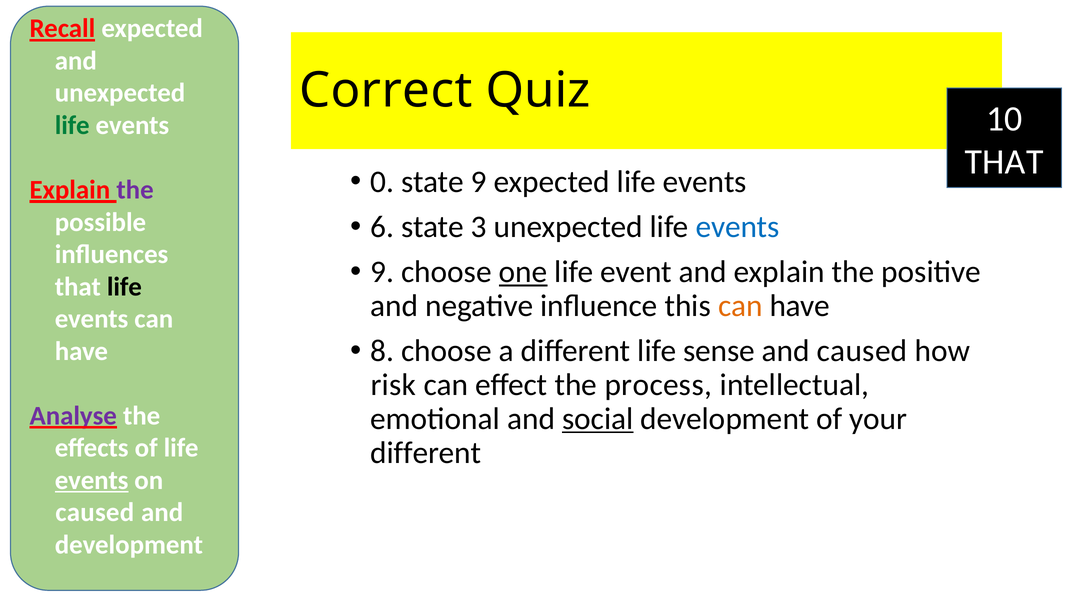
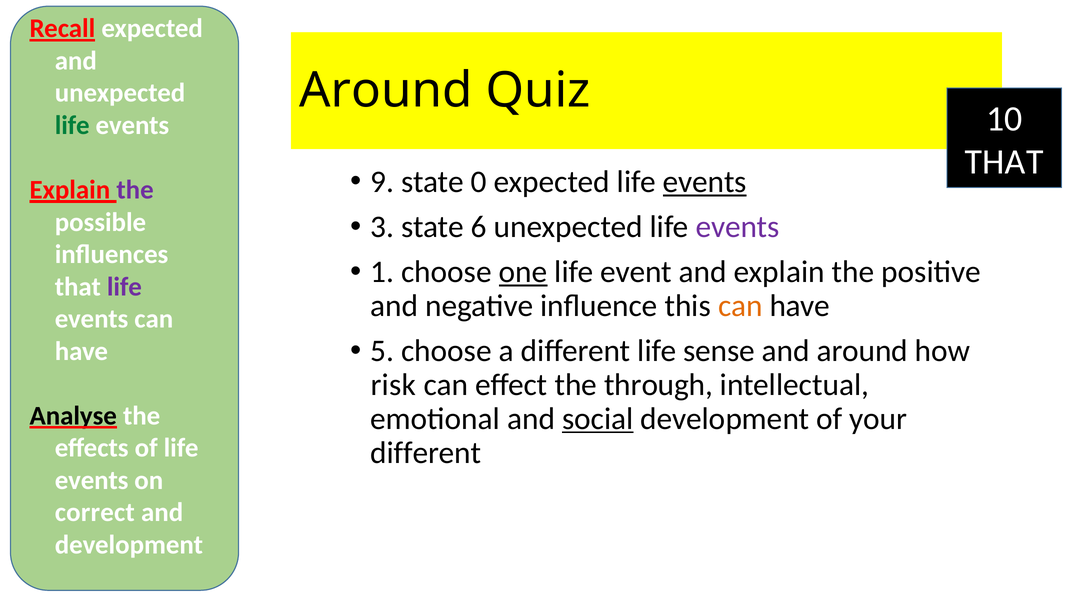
Correct at (386, 90): Correct -> Around
0: 0 -> 9
state 9: 9 -> 0
events at (705, 182) underline: none -> present
6: 6 -> 3
3: 3 -> 6
events at (738, 227) colour: blue -> purple
9 at (382, 272): 9 -> 1
life at (124, 287) colour: black -> purple
8: 8 -> 5
and caused: caused -> around
process: process -> through
Analyse colour: purple -> black
events at (92, 480) underline: present -> none
caused at (95, 513): caused -> correct
